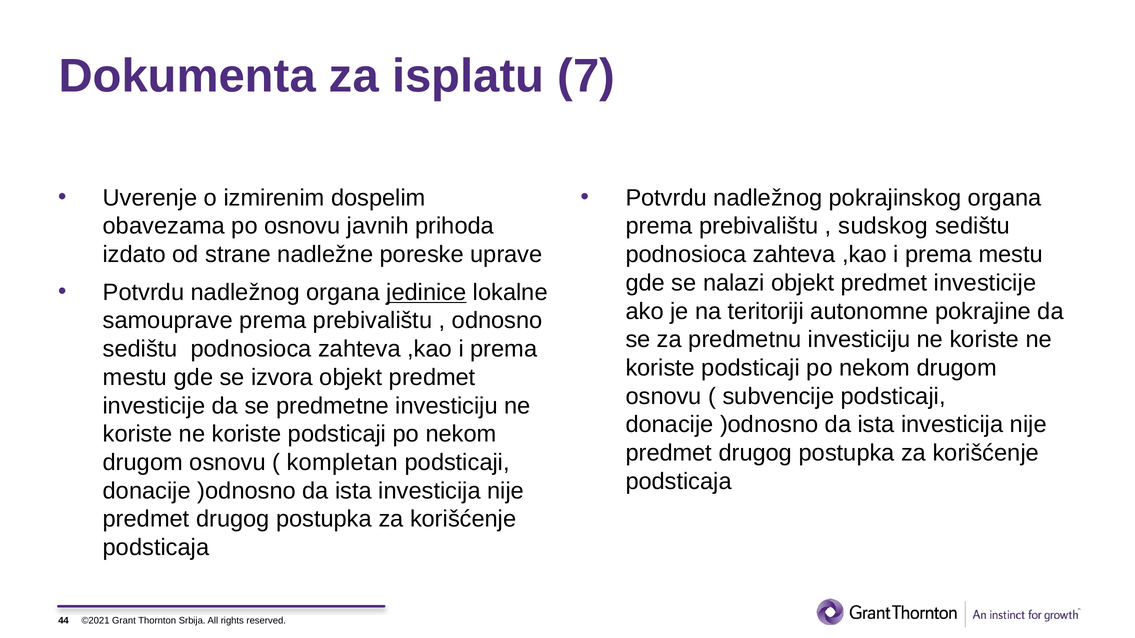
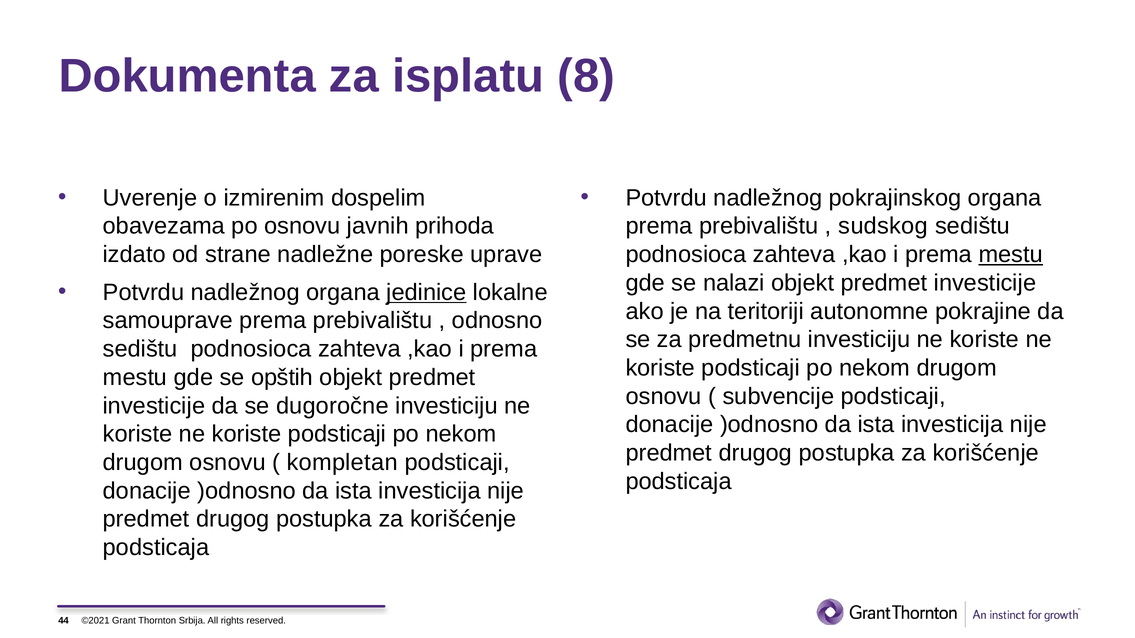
7: 7 -> 8
mestu at (1011, 255) underline: none -> present
izvora: izvora -> opštih
predmetne: predmetne -> dugoročne
